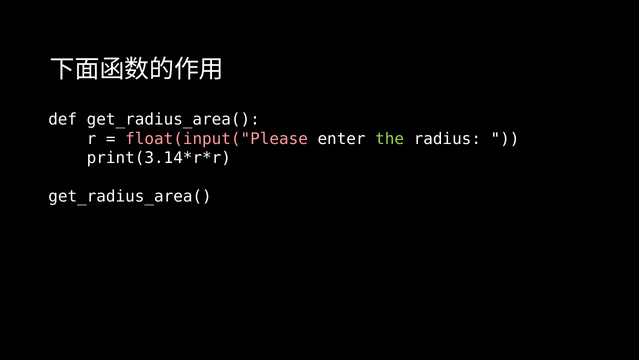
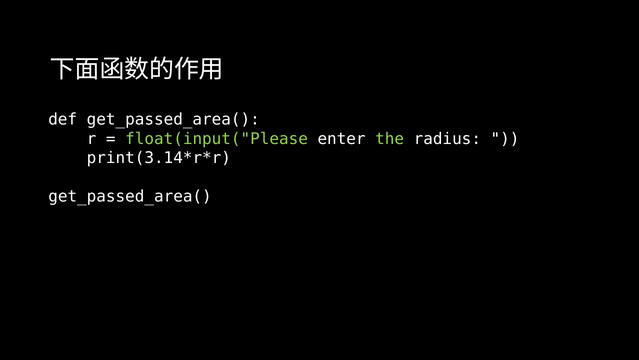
def get_radius_area(: get_radius_area( -> get_passed_area(
float(input("Please colour: pink -> light green
get_radius_area( at (130, 196): get_radius_area( -> get_passed_area(
